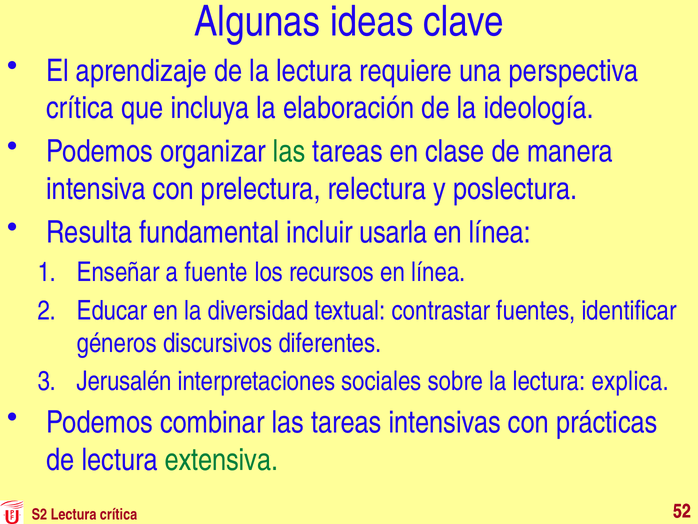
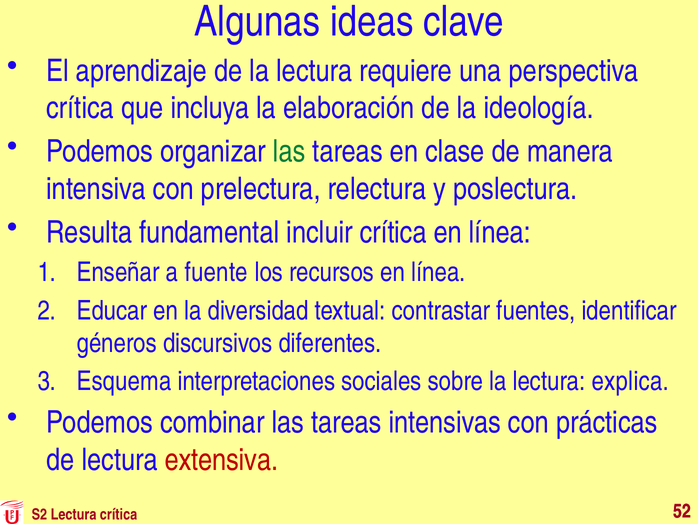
incluir usarla: usarla -> crítica
Jerusalén: Jerusalén -> Esquema
extensiva colour: green -> red
